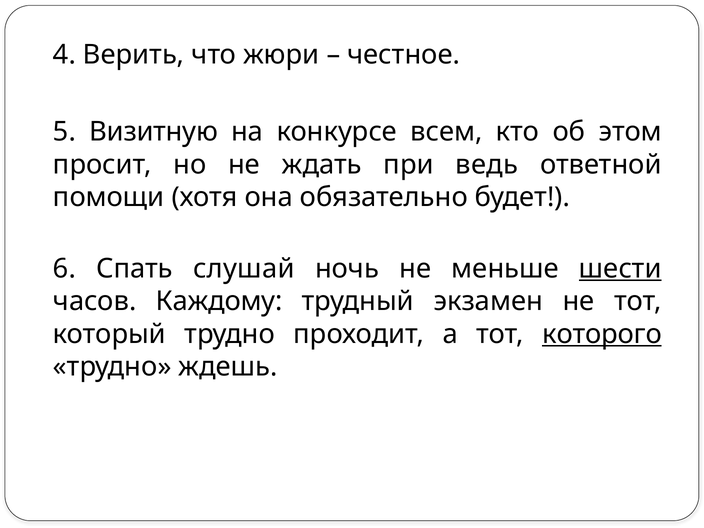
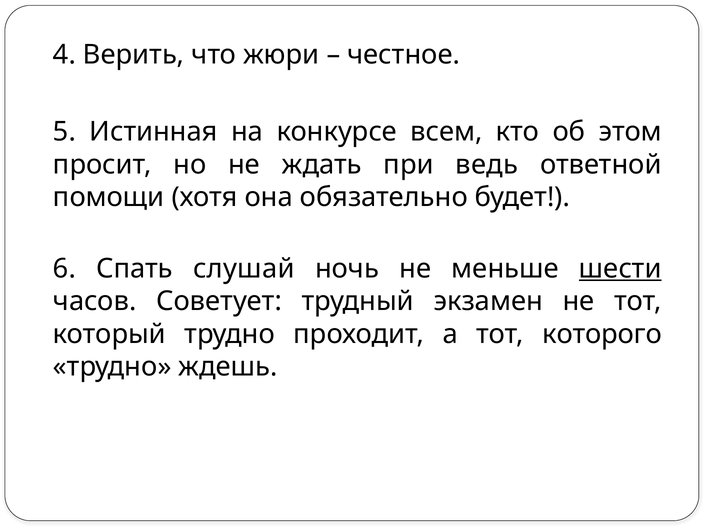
Визитную: Визитную -> Истинная
Каждому: Каждому -> Советует
которого underline: present -> none
